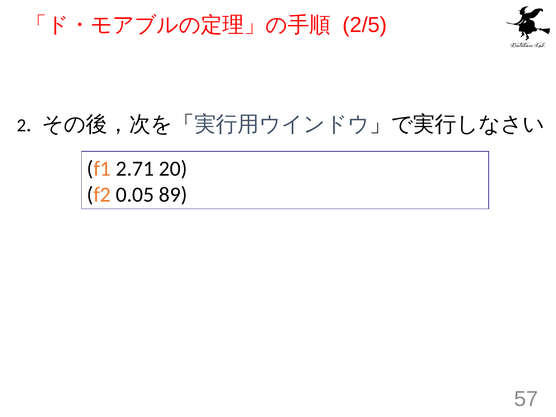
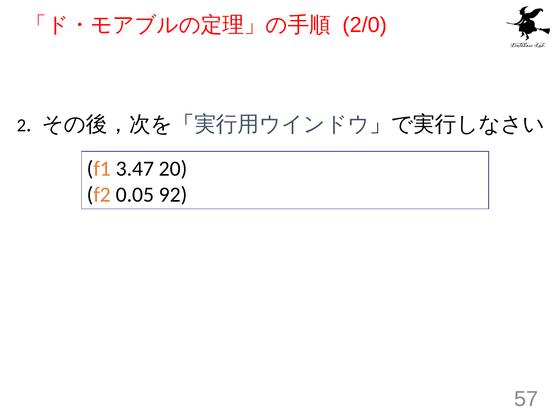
2/5: 2/5 -> 2/0
2.71: 2.71 -> 3.47
89: 89 -> 92
